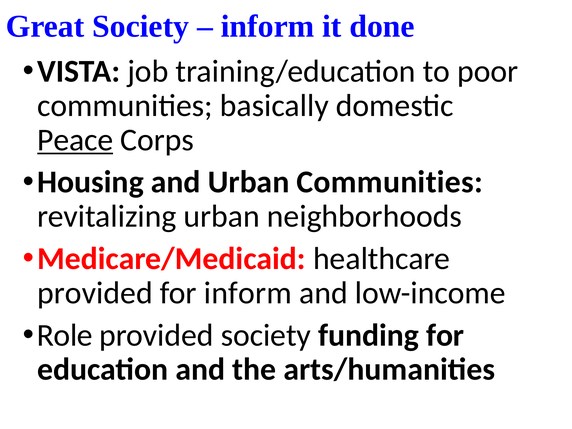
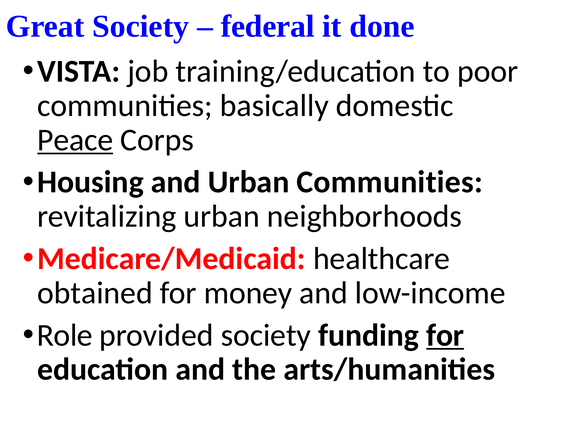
inform at (268, 26): inform -> federal
provided at (95, 293): provided -> obtained
for inform: inform -> money
for at (445, 335) underline: none -> present
